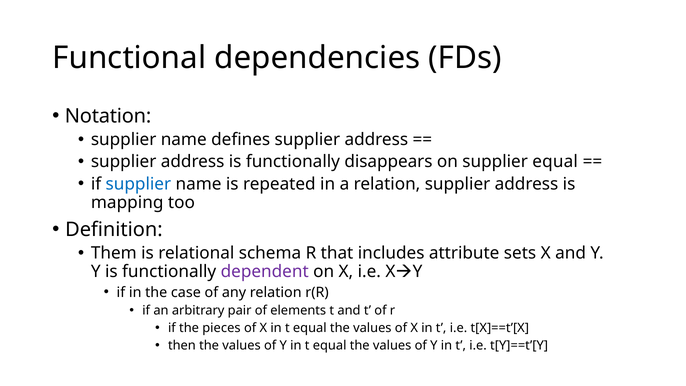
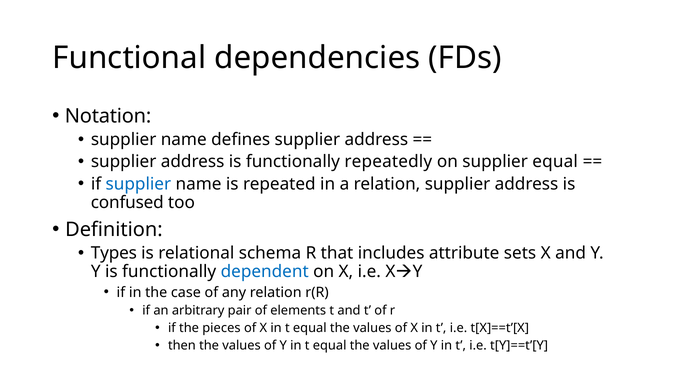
disappears: disappears -> repeatedly
mapping: mapping -> confused
Them: Them -> Types
dependent colour: purple -> blue
